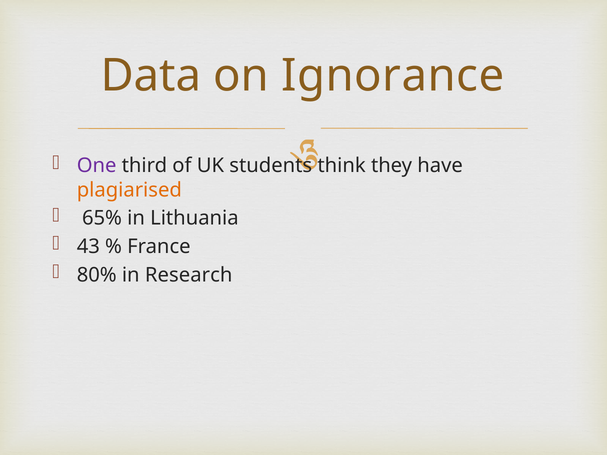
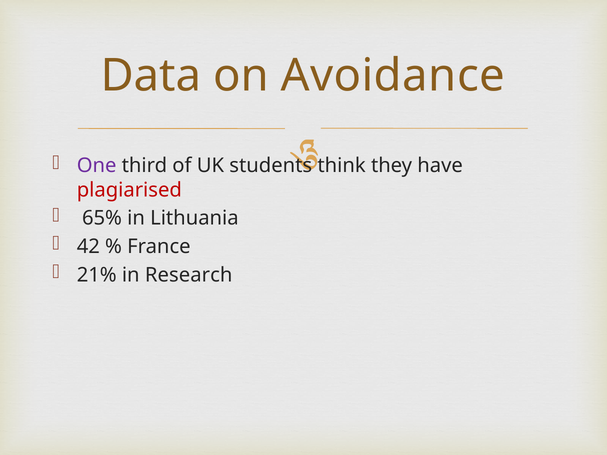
Ignorance: Ignorance -> Avoidance
plagiarised colour: orange -> red
43: 43 -> 42
80%: 80% -> 21%
